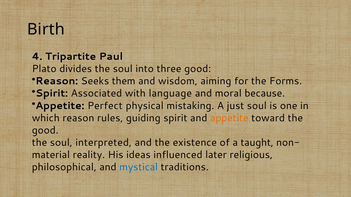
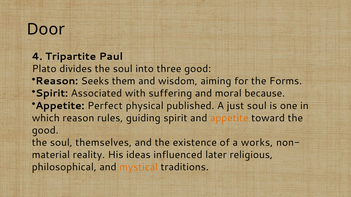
Birth: Birth -> Door
language: language -> suffering
mistaking: mistaking -> published
interpreted: interpreted -> themselves
taught: taught -> works
mystical colour: blue -> orange
